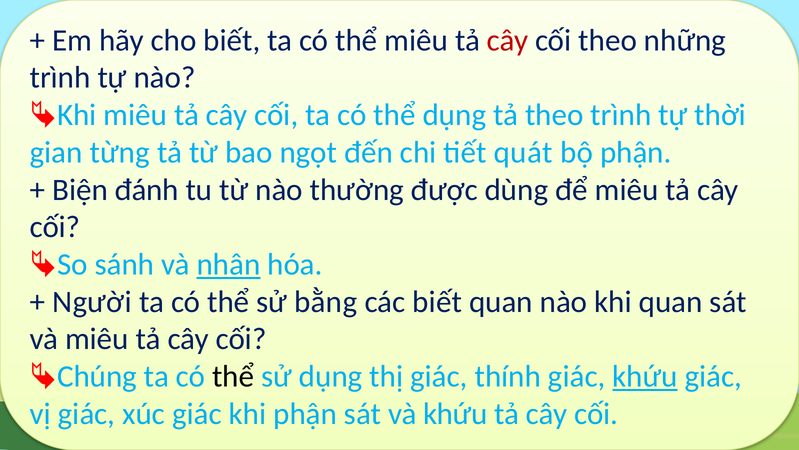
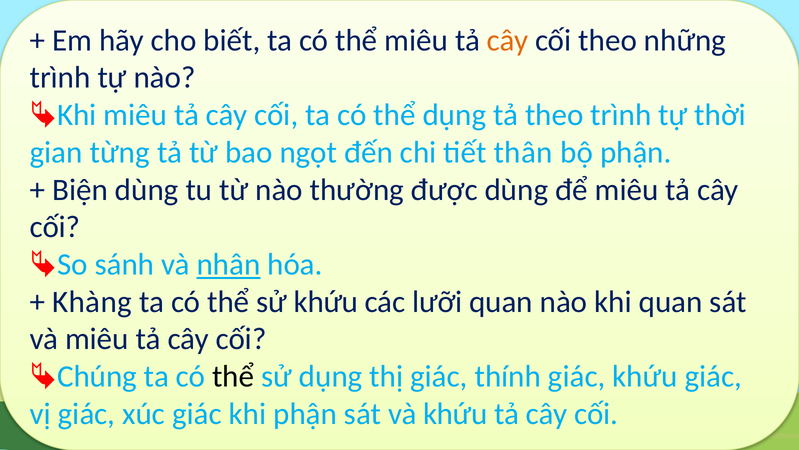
cây at (508, 40) colour: red -> orange
quát: quát -> thân
Biện đánh: đánh -> dùng
Người: Người -> Khàng
sử bằng: bằng -> khứu
các biết: biết -> lưỡi
khứu at (645, 376) underline: present -> none
